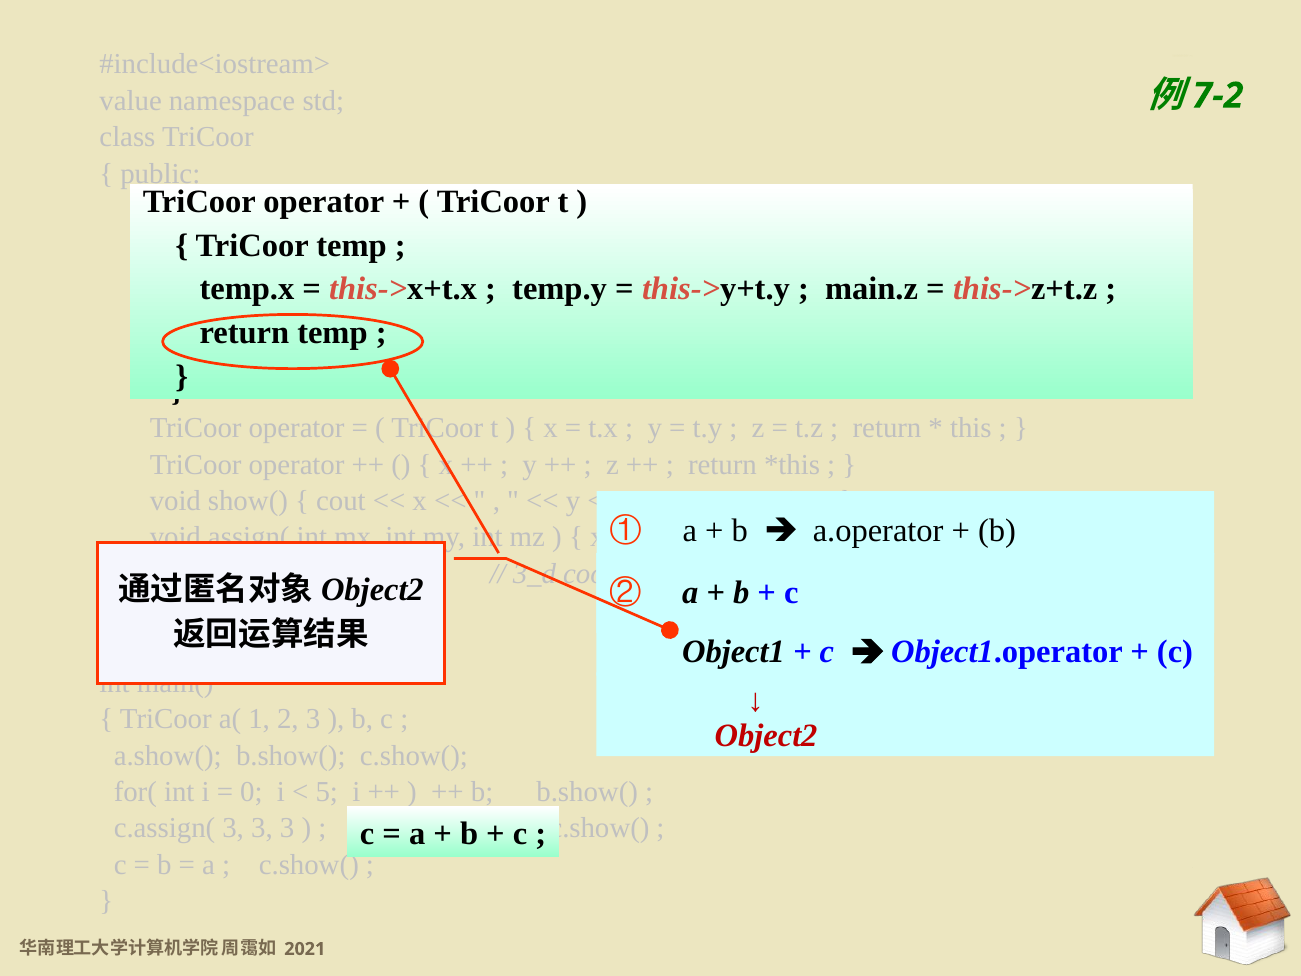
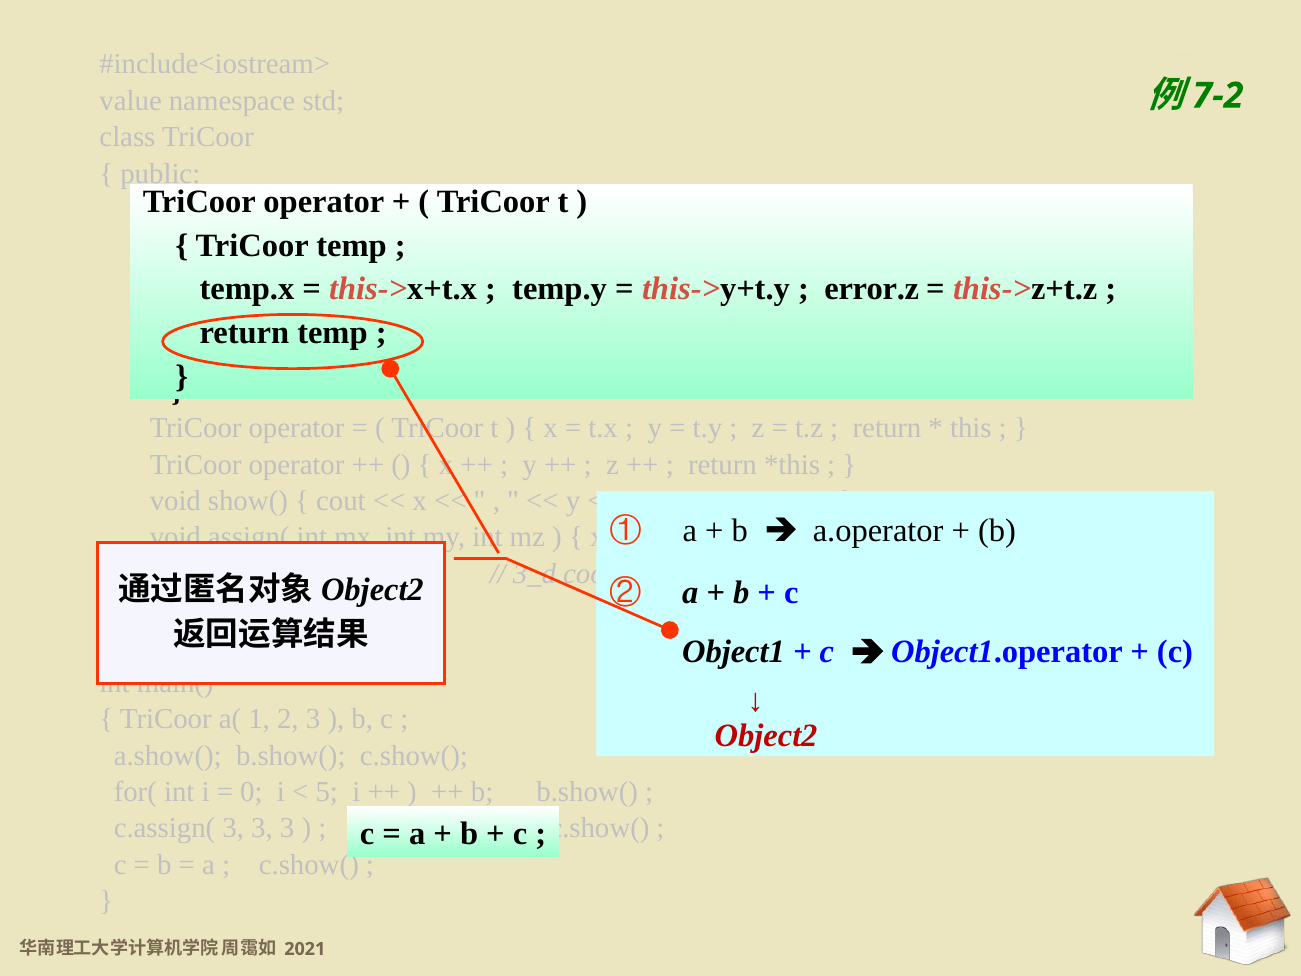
main.z: main.z -> error.z
